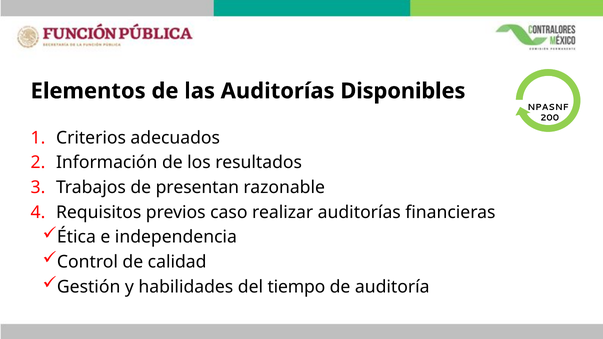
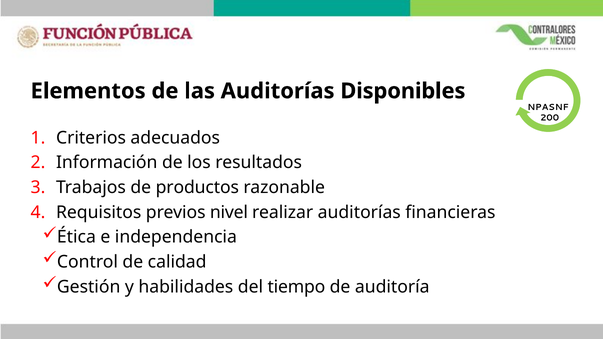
presentan: presentan -> productos
caso: caso -> nivel
